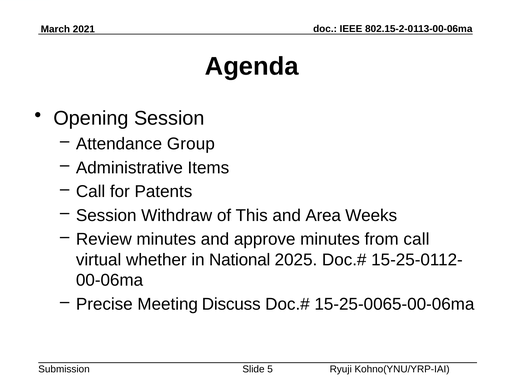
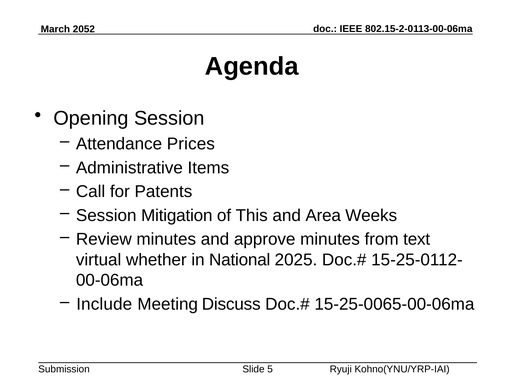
2021: 2021 -> 2052
Group: Group -> Prices
Withdraw: Withdraw -> Mitigation
from call: call -> text
Precise: Precise -> Include
